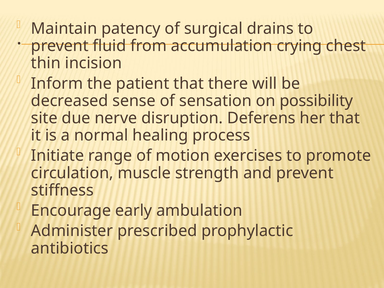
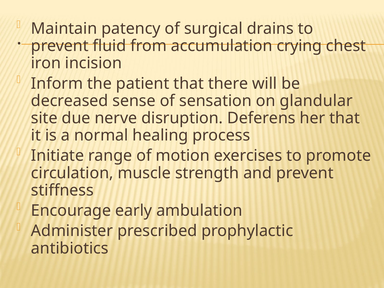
thin: thin -> iron
possibility: possibility -> glandular
